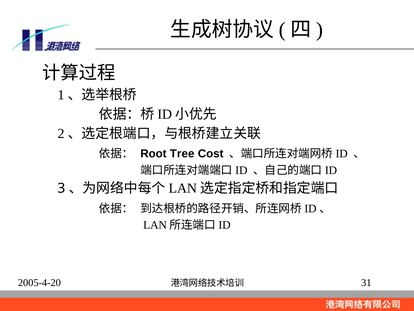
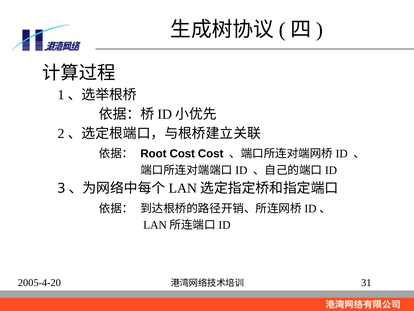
Root Tree: Tree -> Cost
